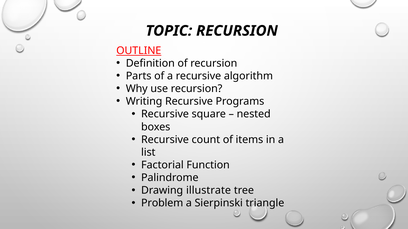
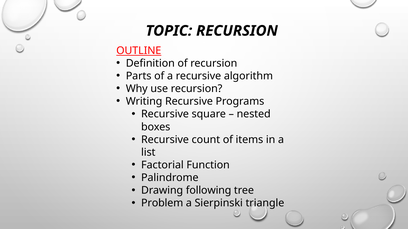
illustrate: illustrate -> following
